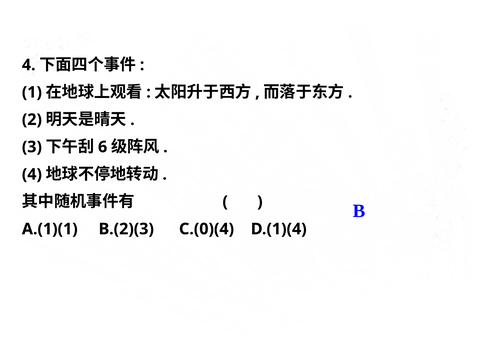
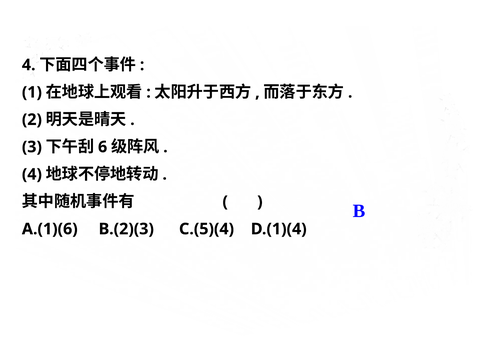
A.(1)(1: A.(1)(1 -> A.(1)(6
C.(0)(4: C.(0)(4 -> C.(5)(4
